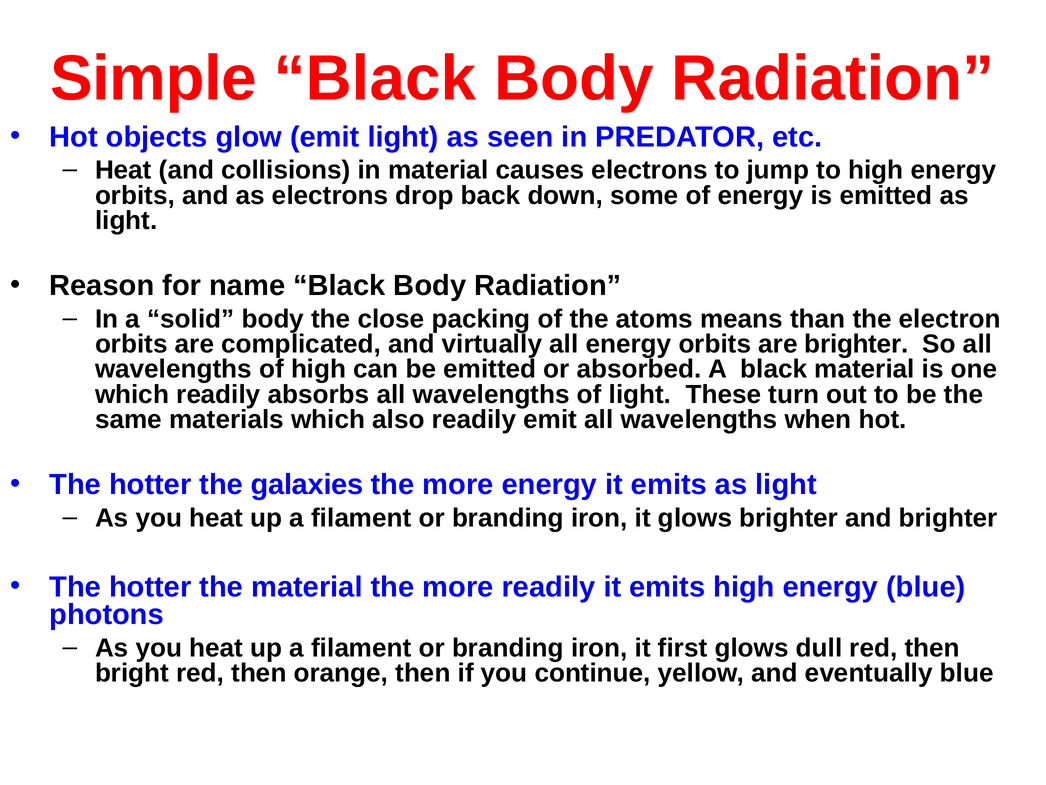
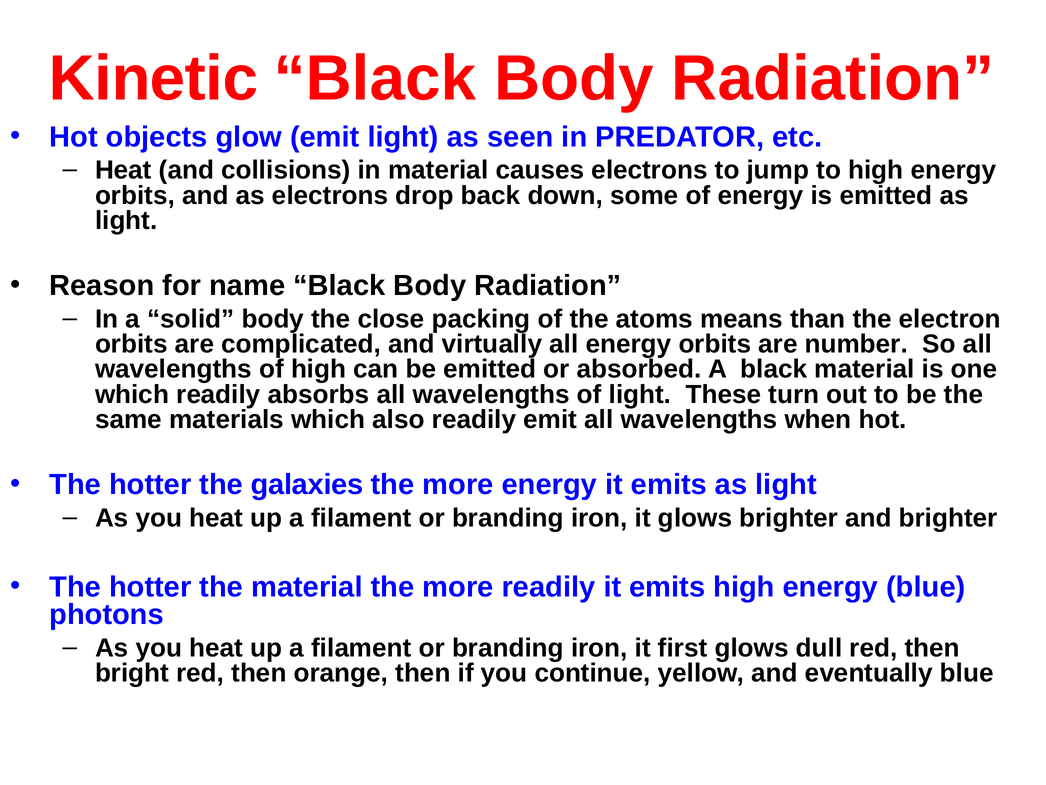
Simple: Simple -> Kinetic
are brighter: brighter -> number
